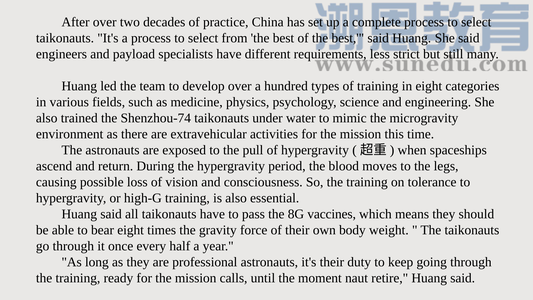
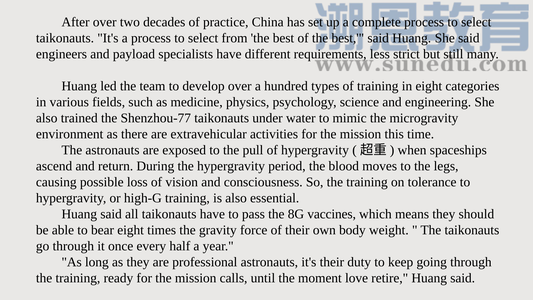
Shenzhou-74: Shenzhou-74 -> Shenzhou-77
naut: naut -> love
